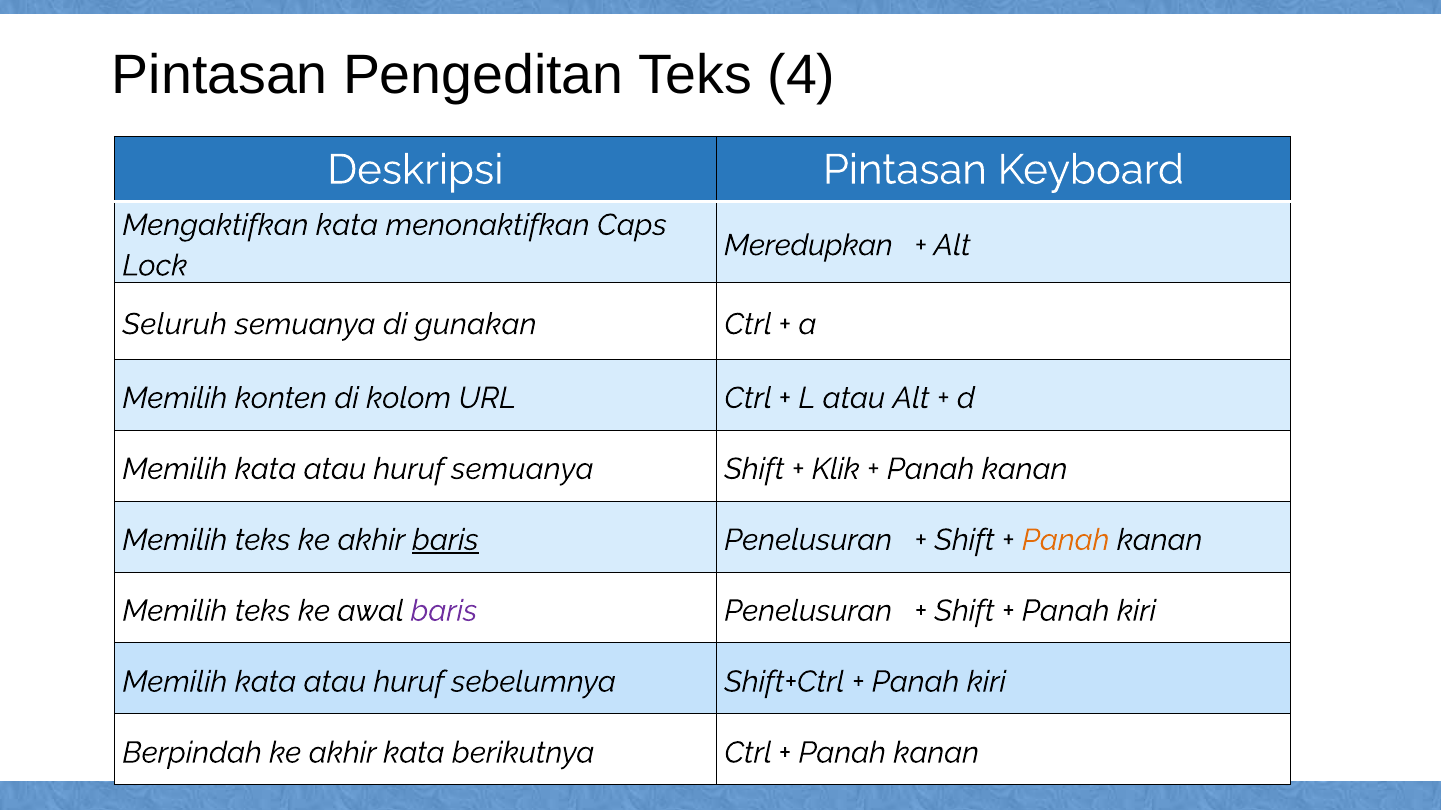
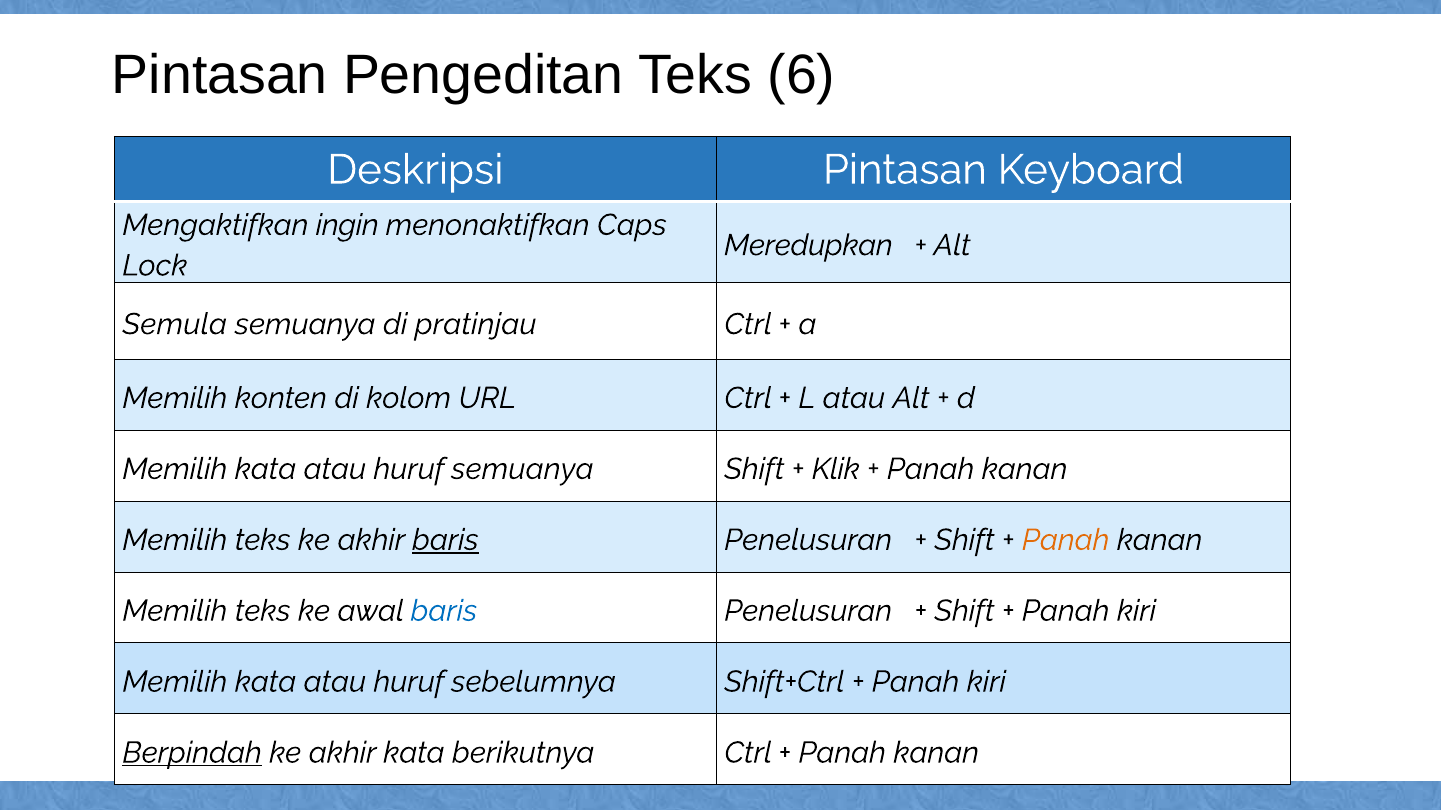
4: 4 -> 6
Mengaktifkan kata: kata -> ingin
Seluruh: Seluruh -> Semula
gunakan: gunakan -> pratinjau
baris at (444, 611) colour: purple -> blue
Berpindah underline: none -> present
